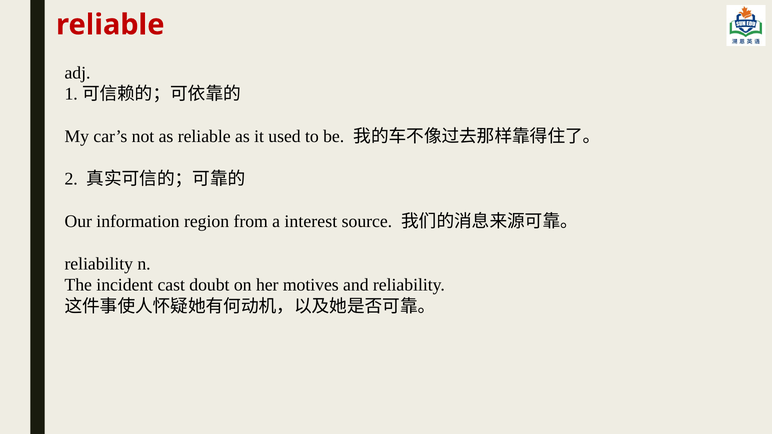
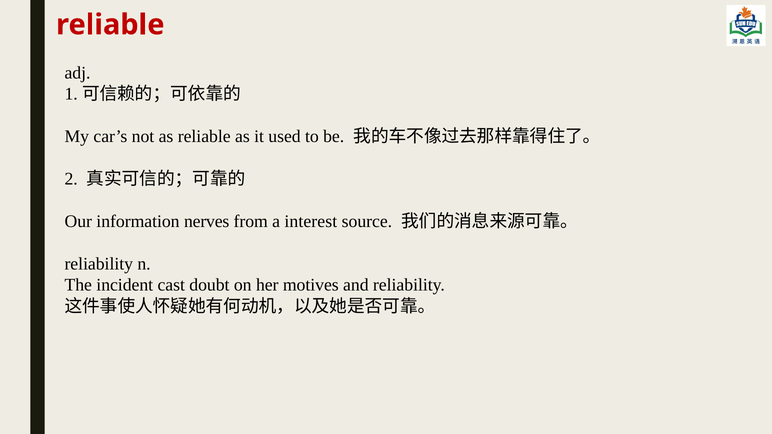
region: region -> nerves
